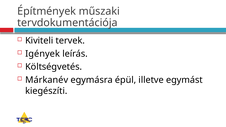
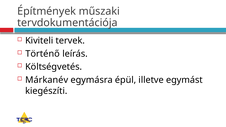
Igények: Igények -> Történő
